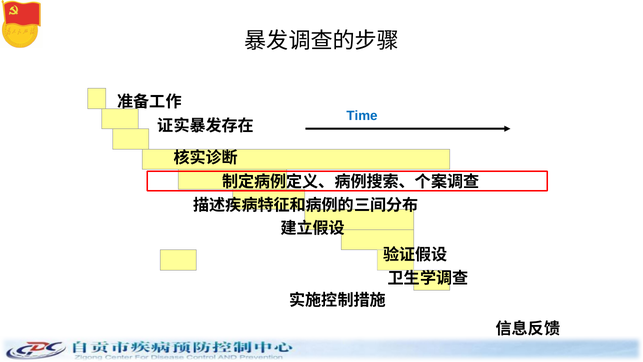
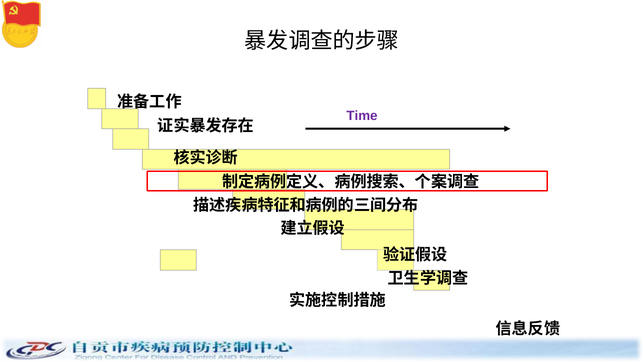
Time colour: blue -> purple
